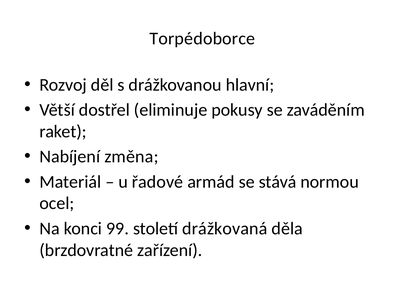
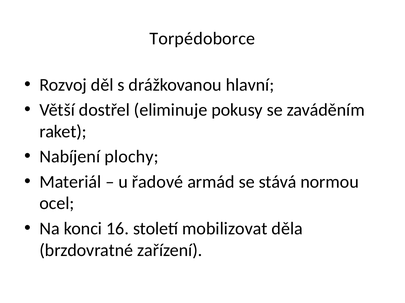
změna: změna -> plochy
99: 99 -> 16
drážkovaná: drážkovaná -> mobilizovat
